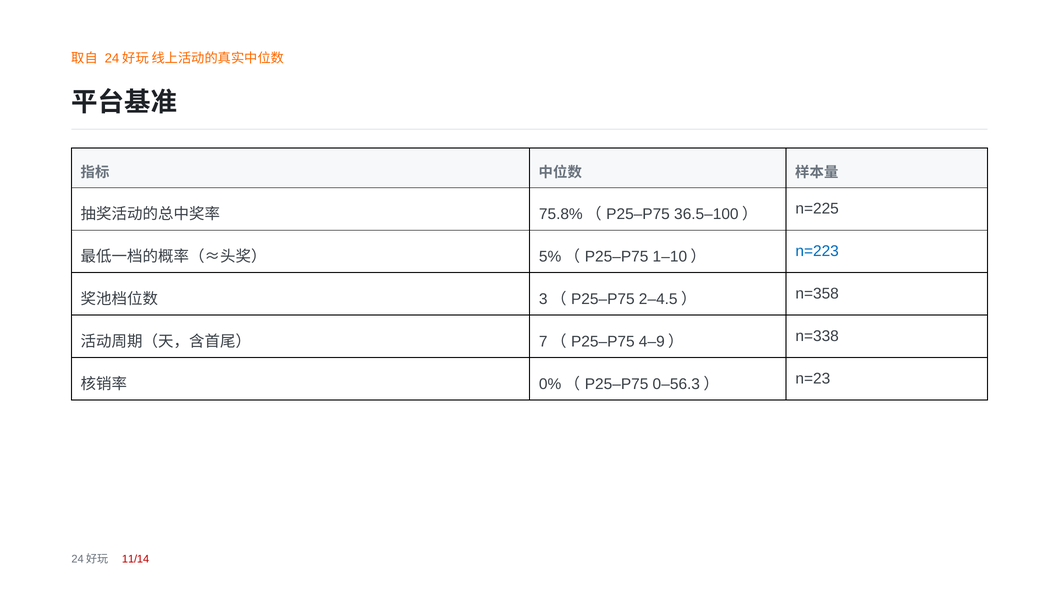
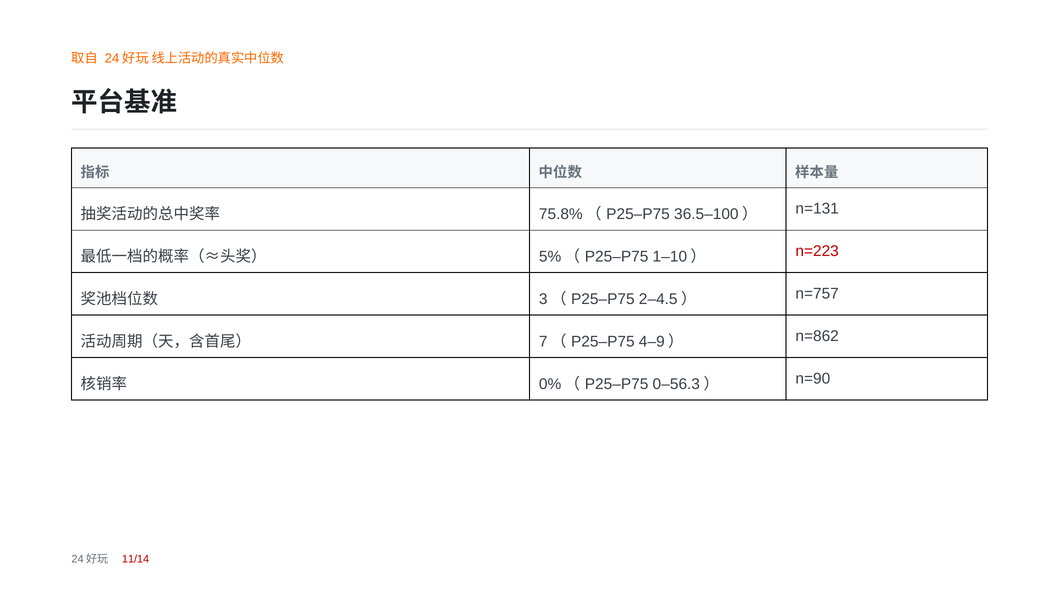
n=225: n=225 -> n=131
n=223 colour: blue -> red
n=358: n=358 -> n=757
n=338: n=338 -> n=862
n=23: n=23 -> n=90
